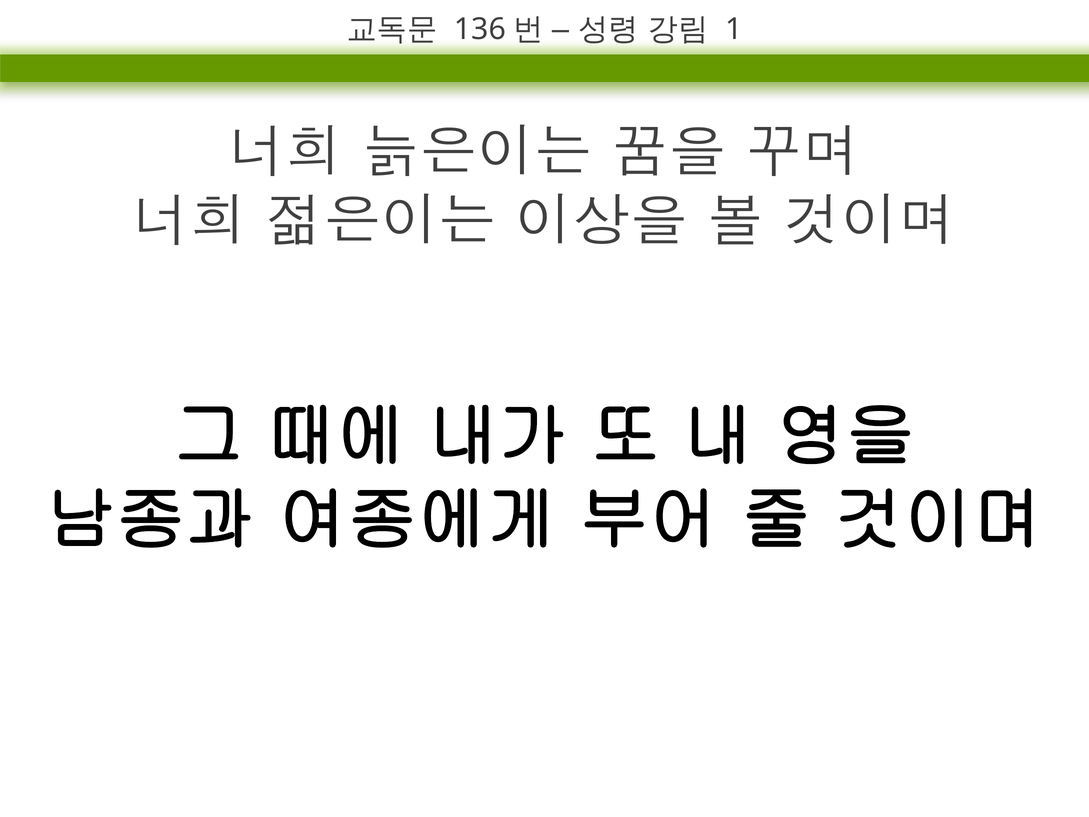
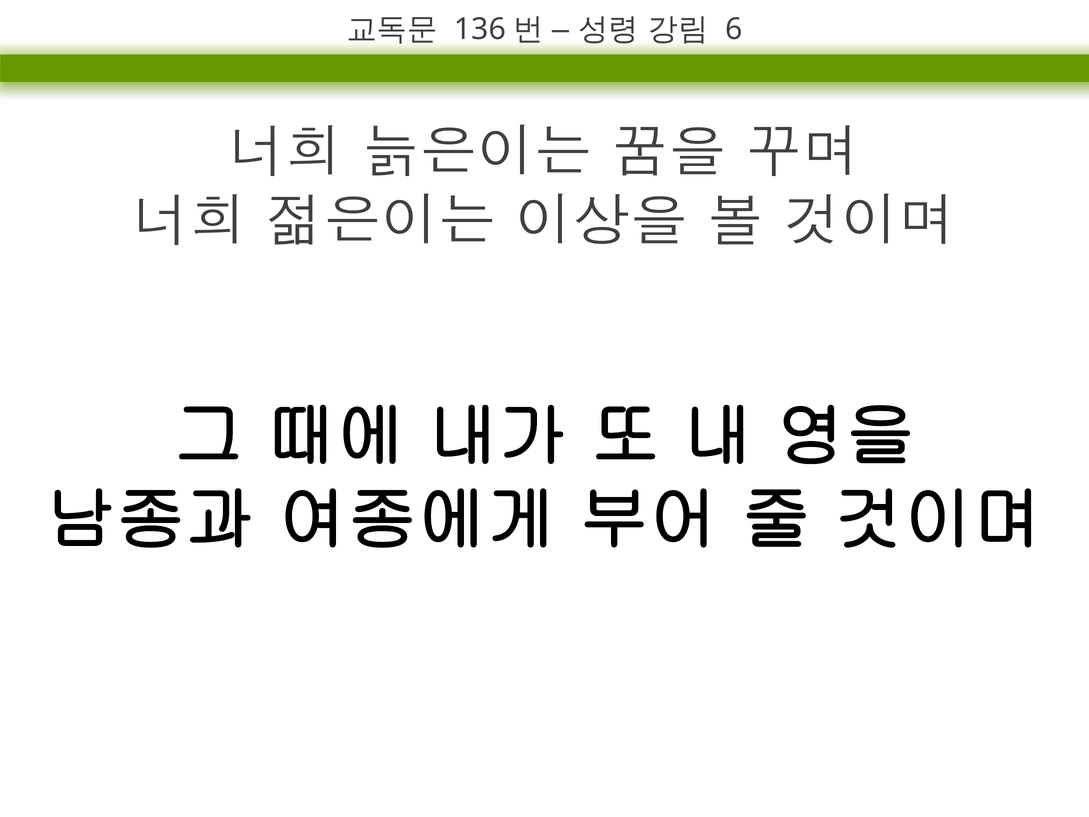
1: 1 -> 6
